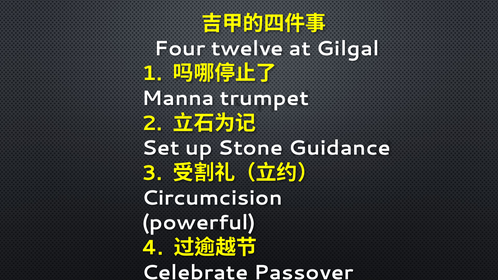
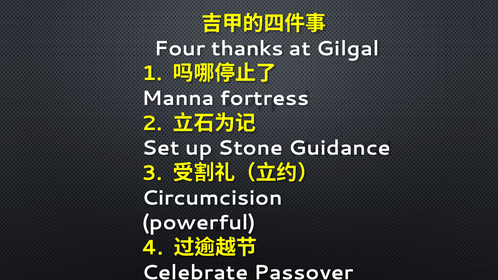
twelve: twelve -> thanks
trumpet: trumpet -> fortress
